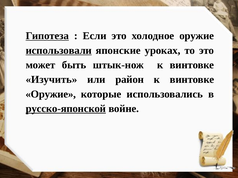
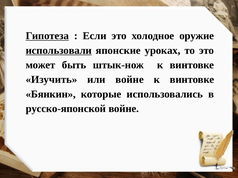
или район: район -> войне
Оружие at (51, 94): Оружие -> Бянкин
русско-японской underline: present -> none
